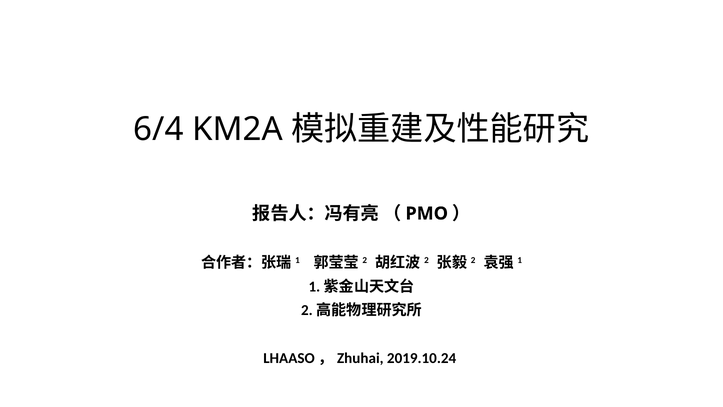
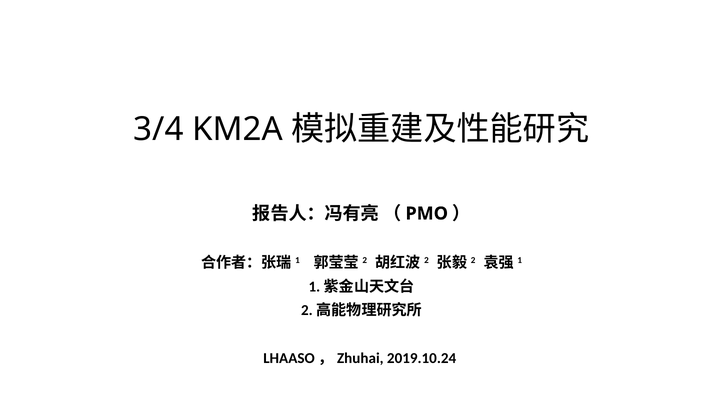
6/4: 6/4 -> 3/4
